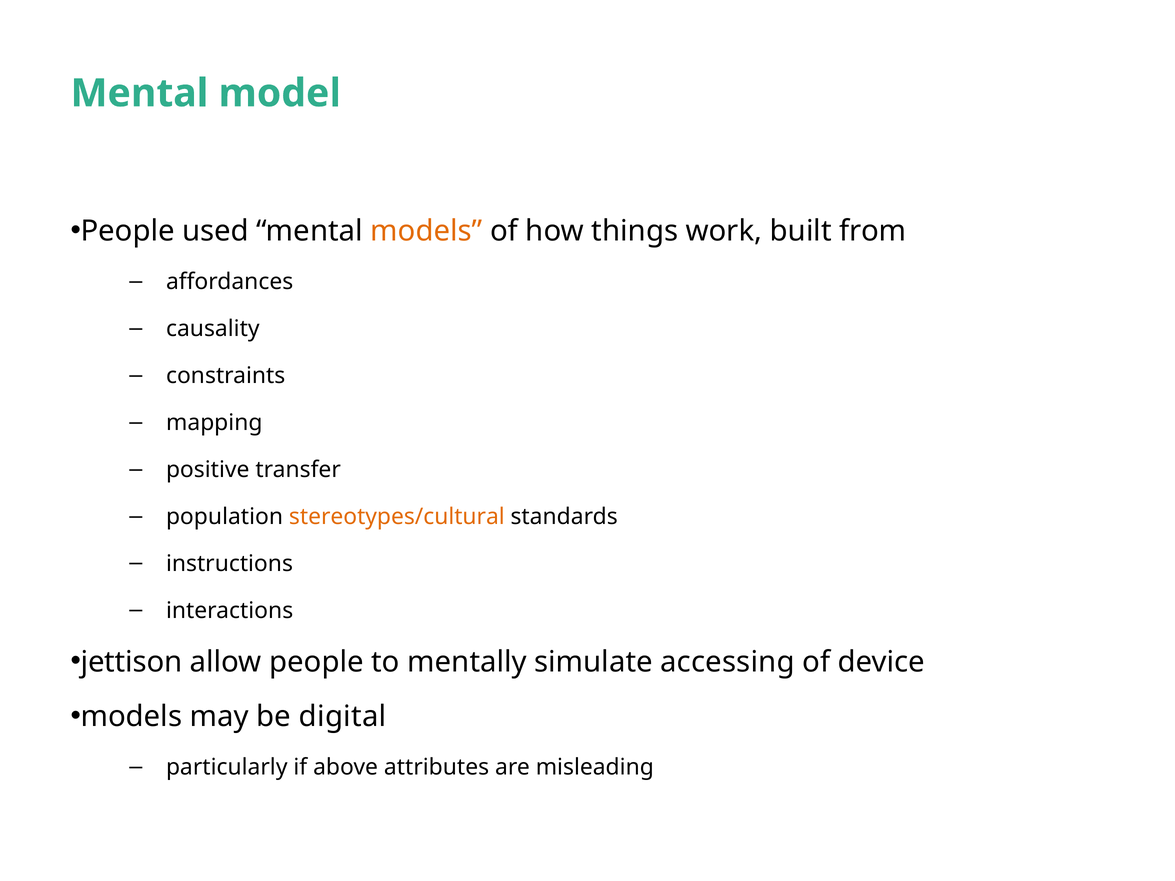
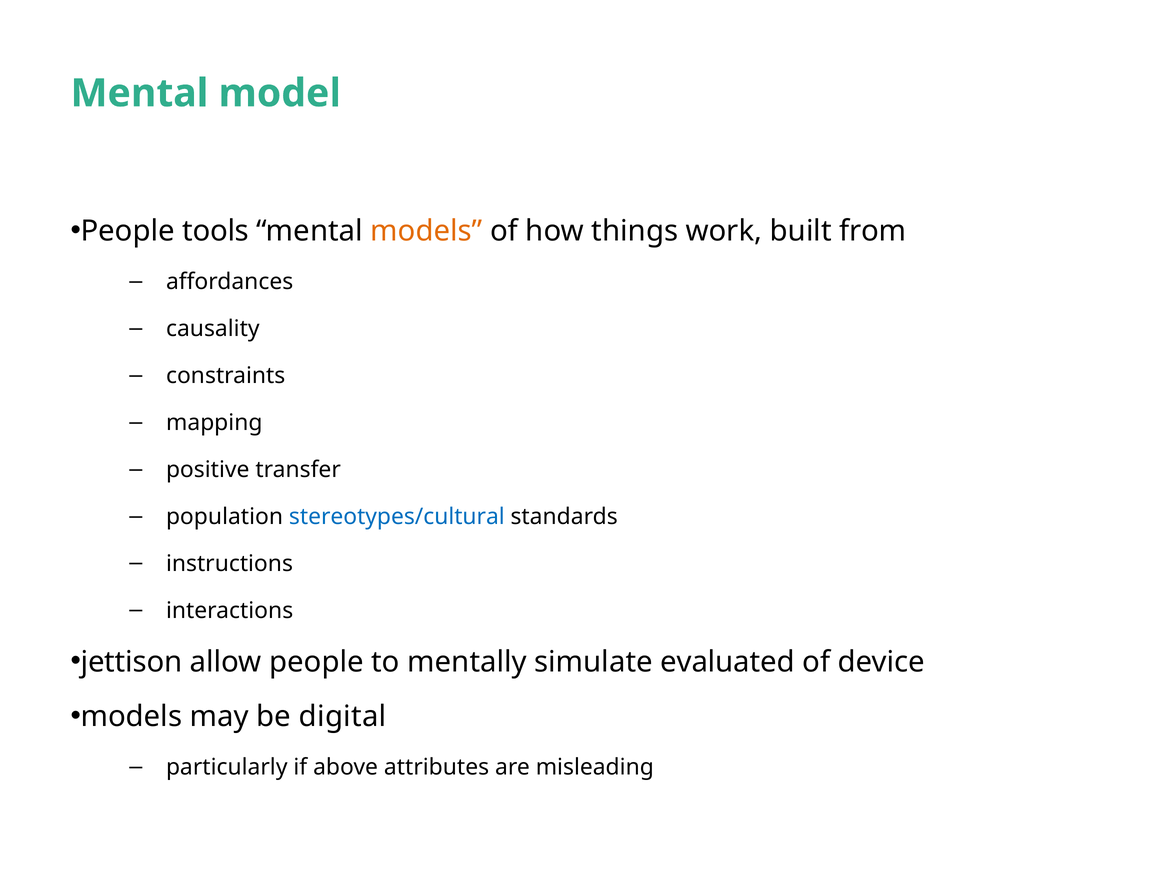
used: used -> tools
stereotypes/cultural colour: orange -> blue
accessing: accessing -> evaluated
